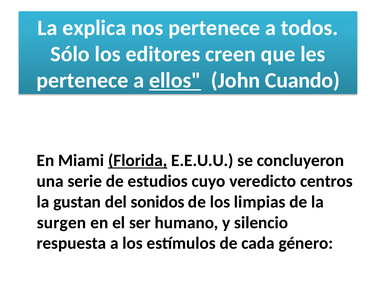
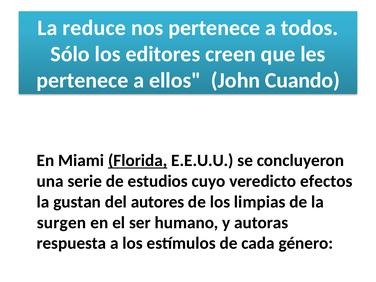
explica: explica -> reduce
ellos underline: present -> none
centros: centros -> efectos
sonidos: sonidos -> autores
silencio: silencio -> autoras
